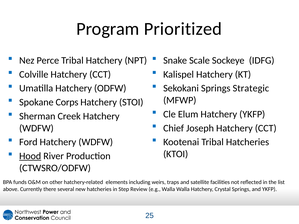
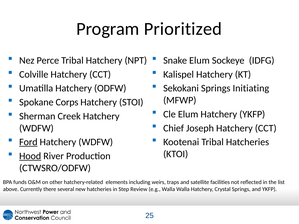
Snake Scale: Scale -> Elum
Strategic: Strategic -> Initiating
Ford underline: none -> present
